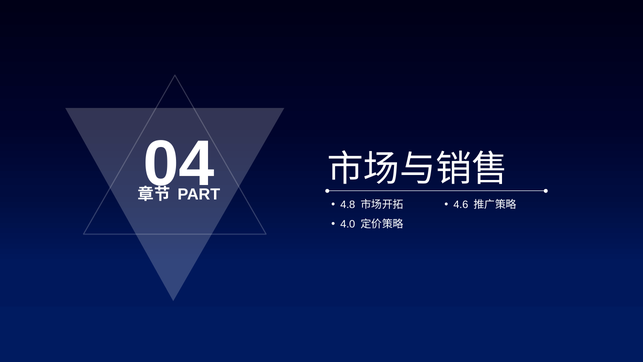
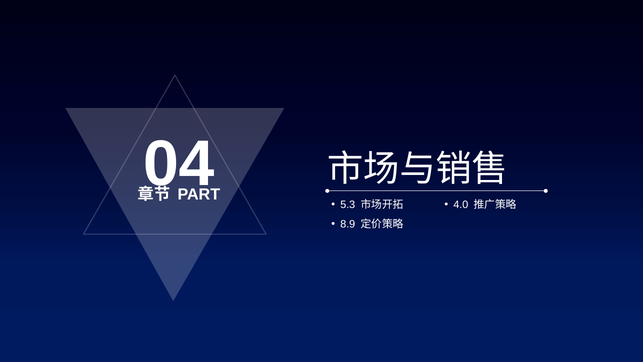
4.8: 4.8 -> 5.3
4.6: 4.6 -> 4.0
4.0: 4.0 -> 8.9
